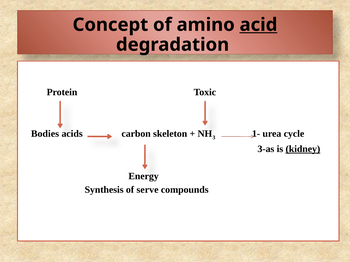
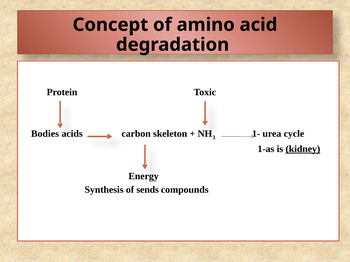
acid underline: present -> none
3-as: 3-as -> 1-as
serve: serve -> sends
